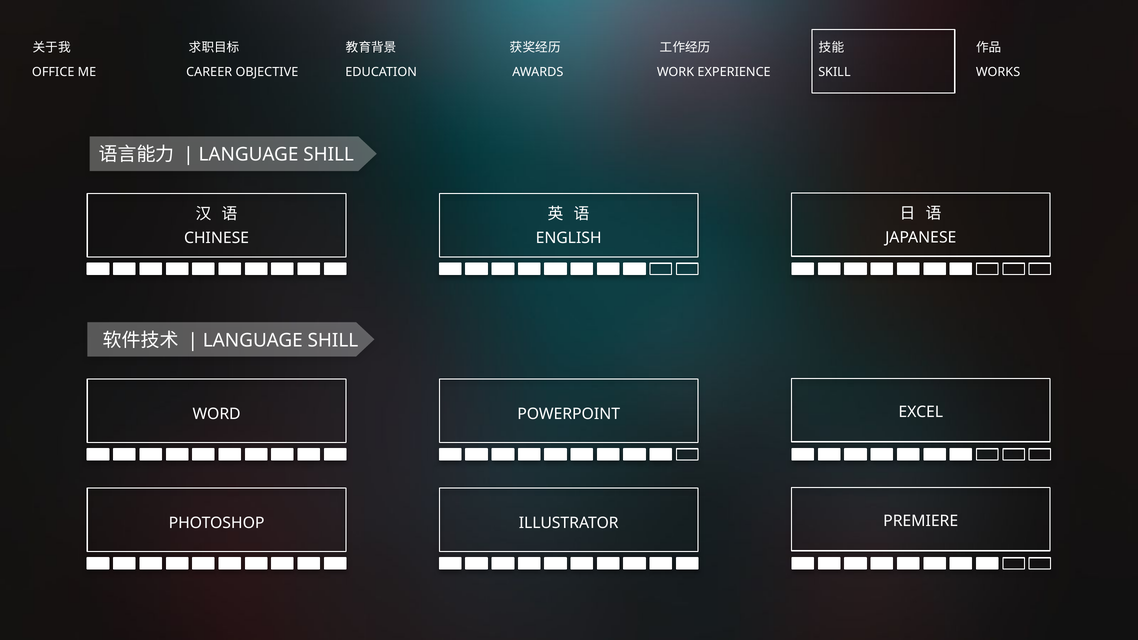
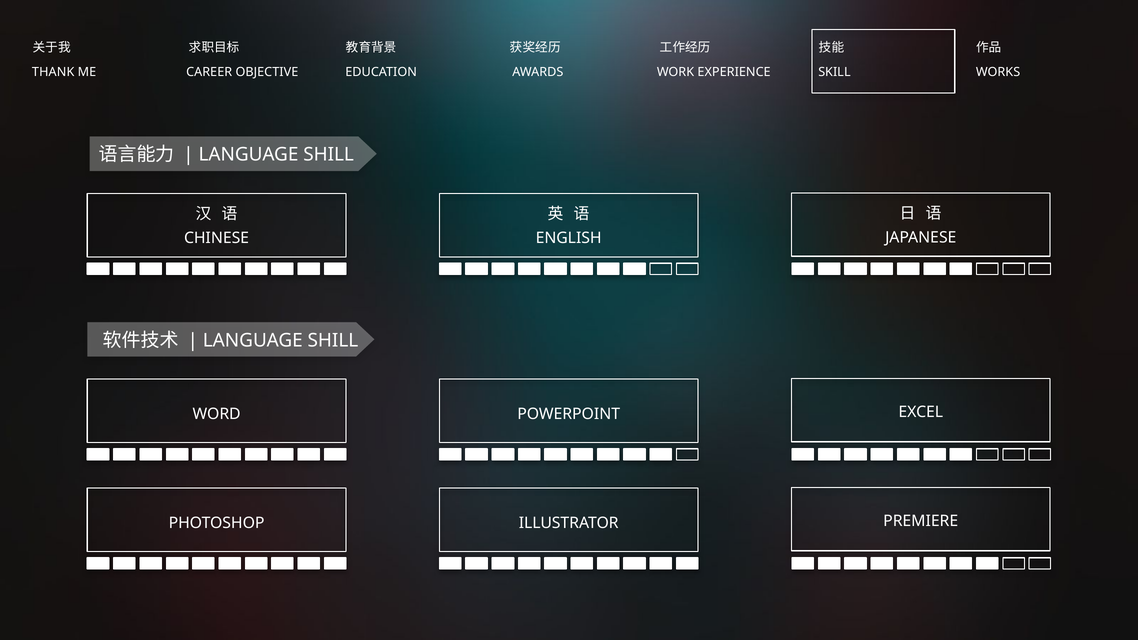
OFFICE: OFFICE -> THANK
